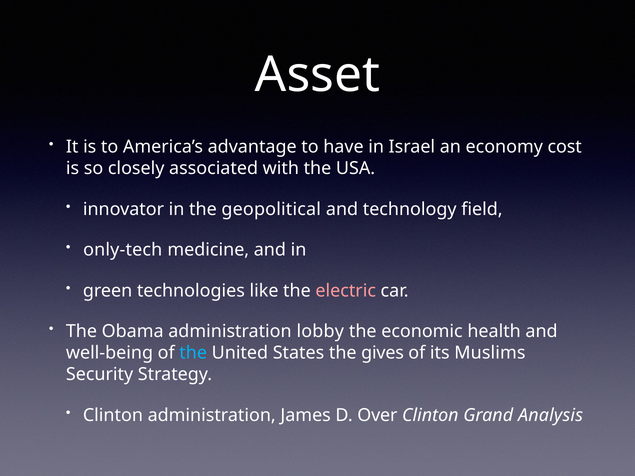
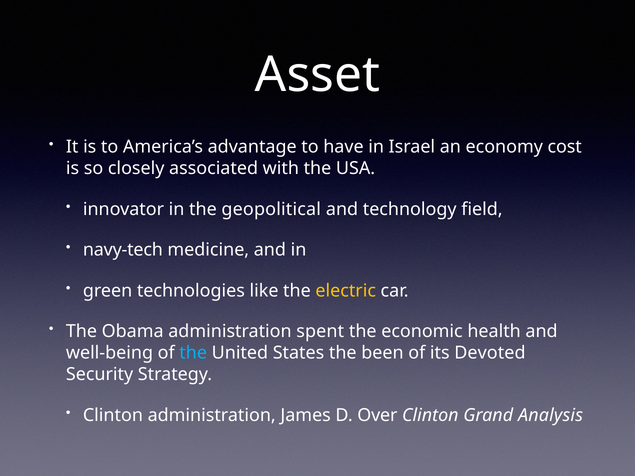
only-tech: only-tech -> navy-tech
electric colour: pink -> yellow
lobby: lobby -> spent
gives: gives -> been
Muslims: Muslims -> Devoted
